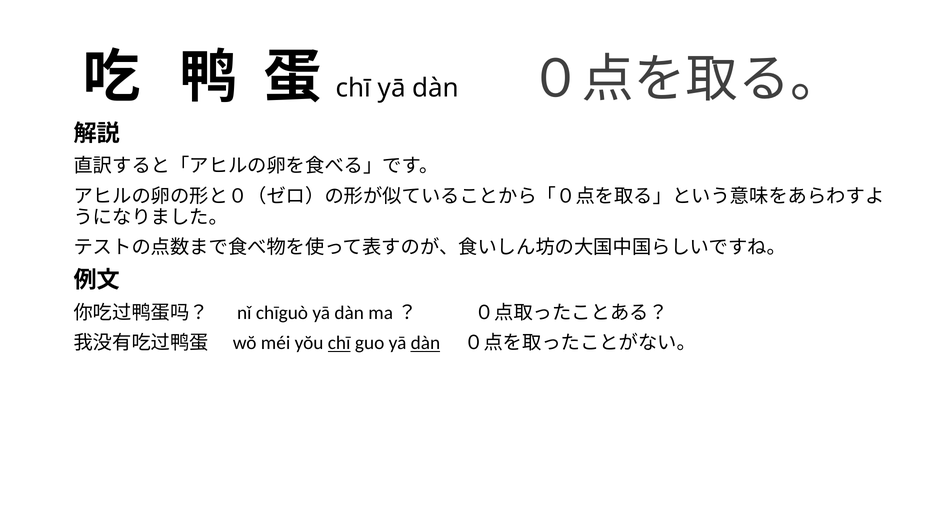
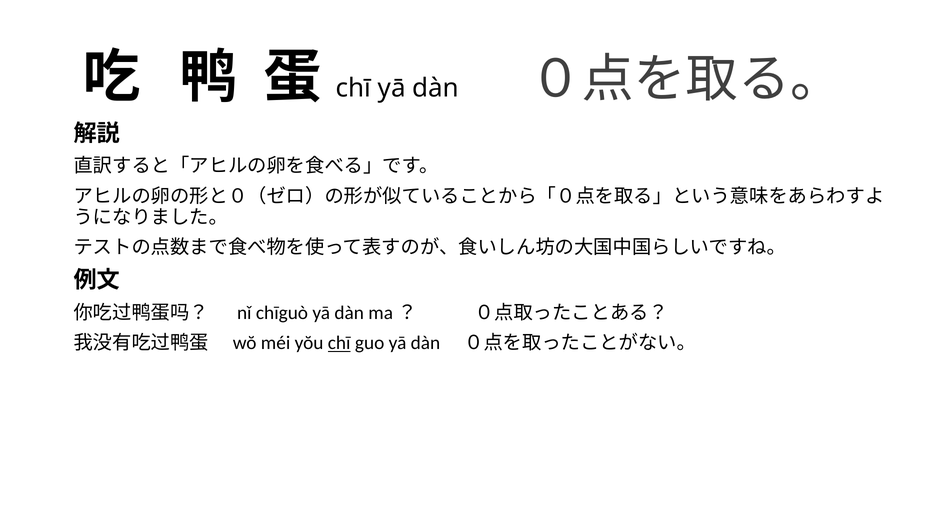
dàn at (425, 343) underline: present -> none
